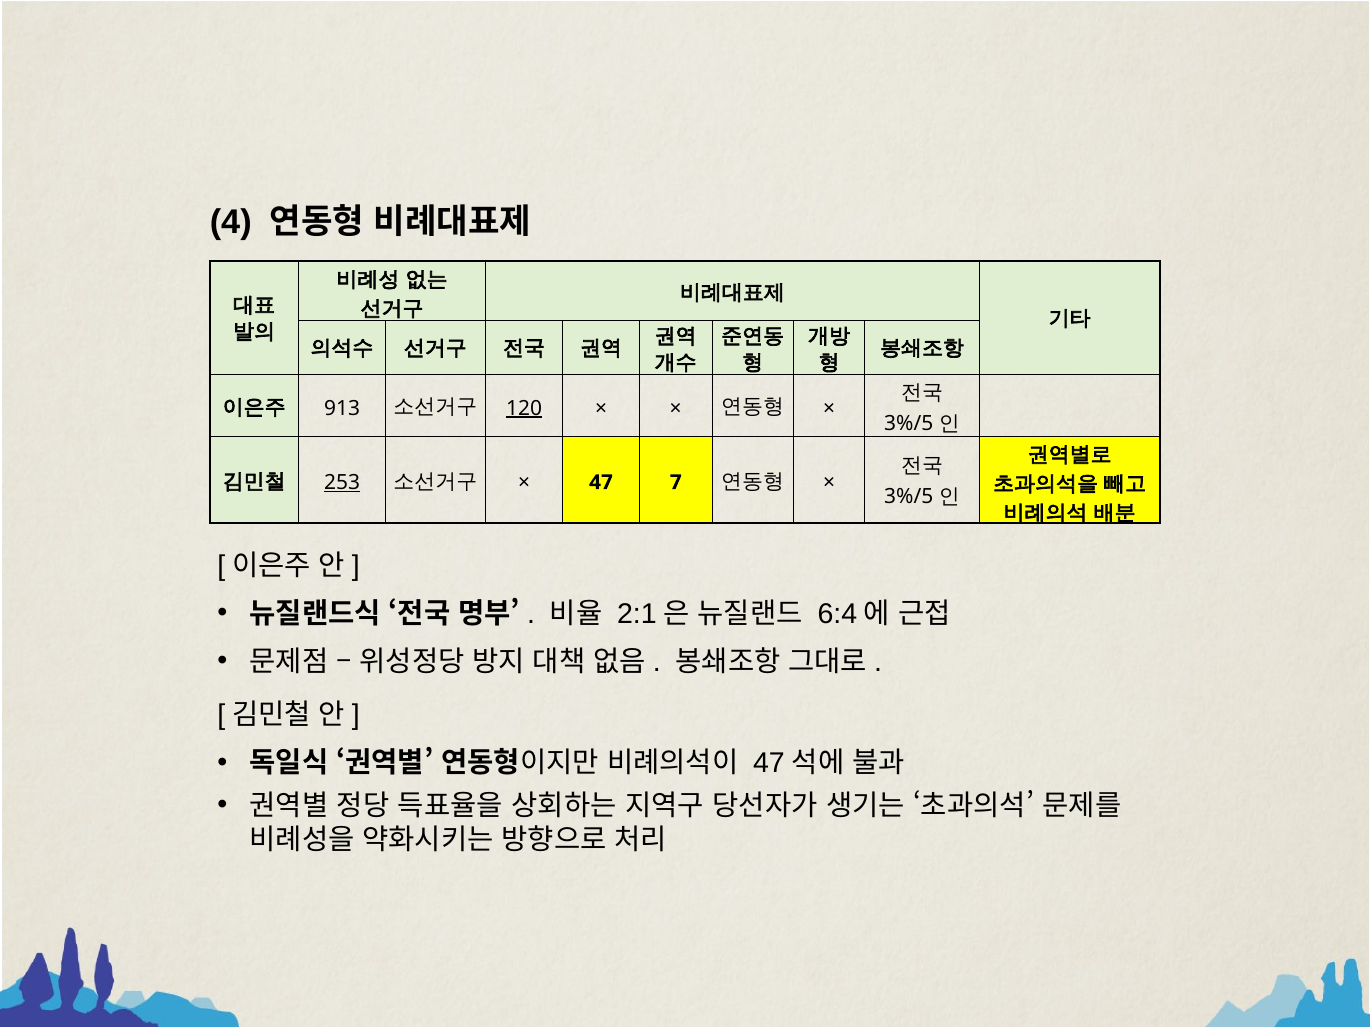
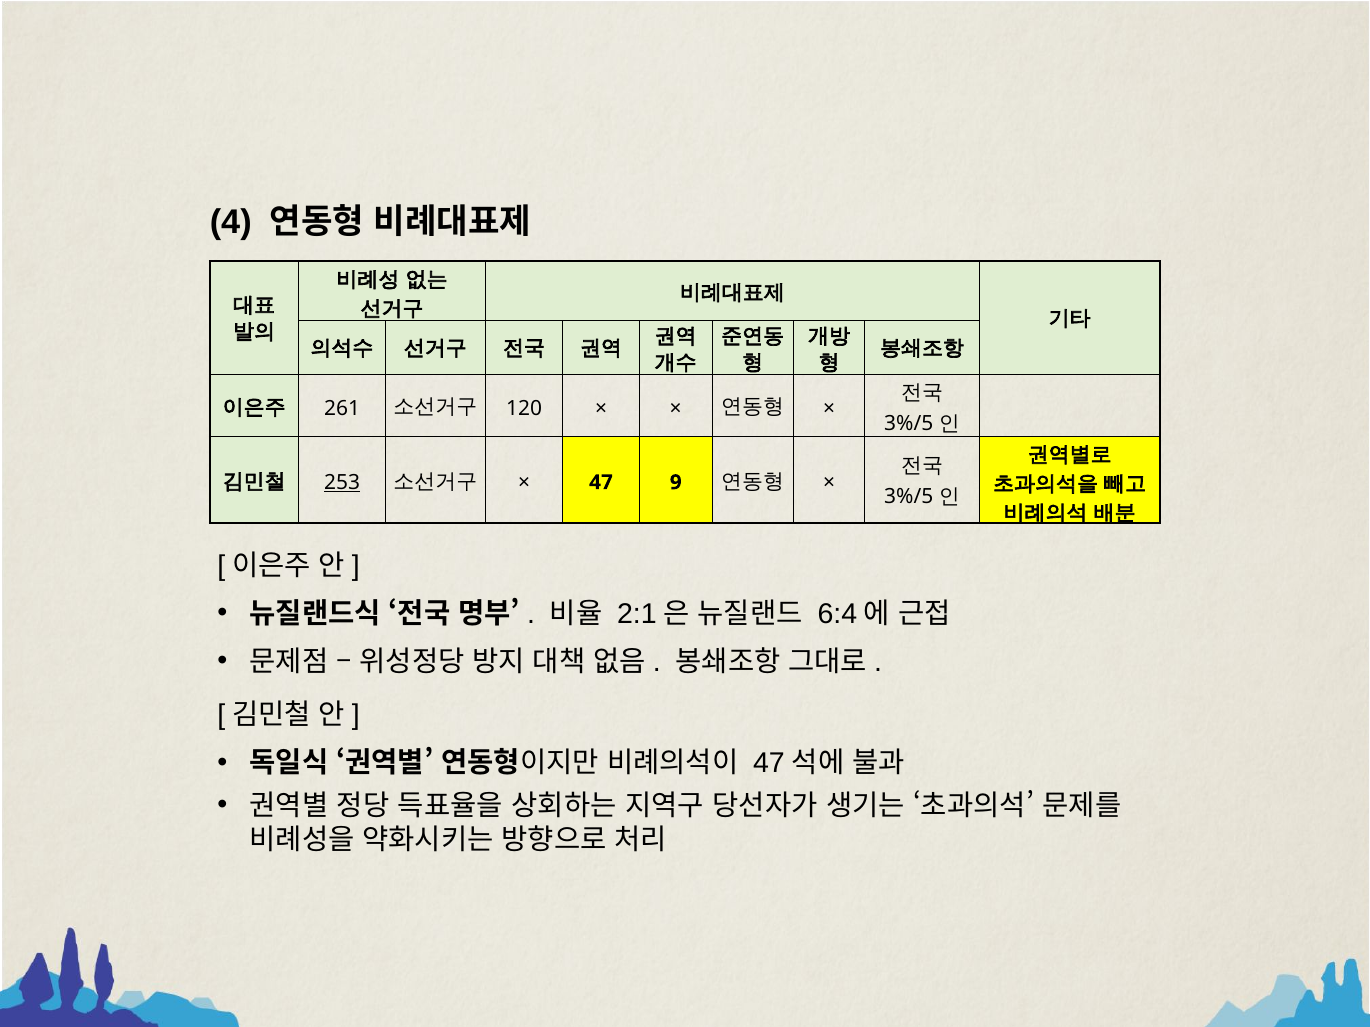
913: 913 -> 261
120 underline: present -> none
7: 7 -> 9
